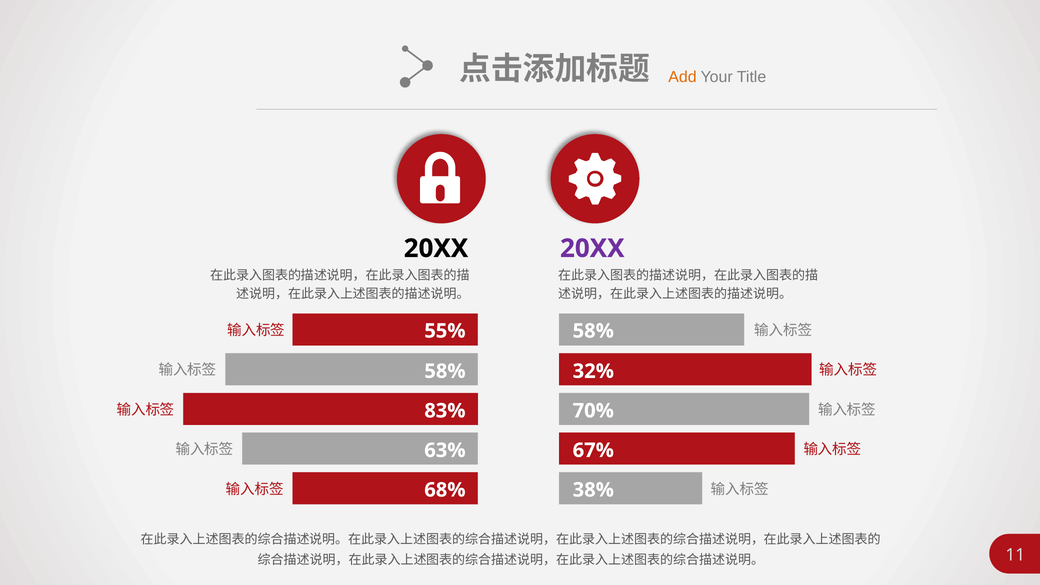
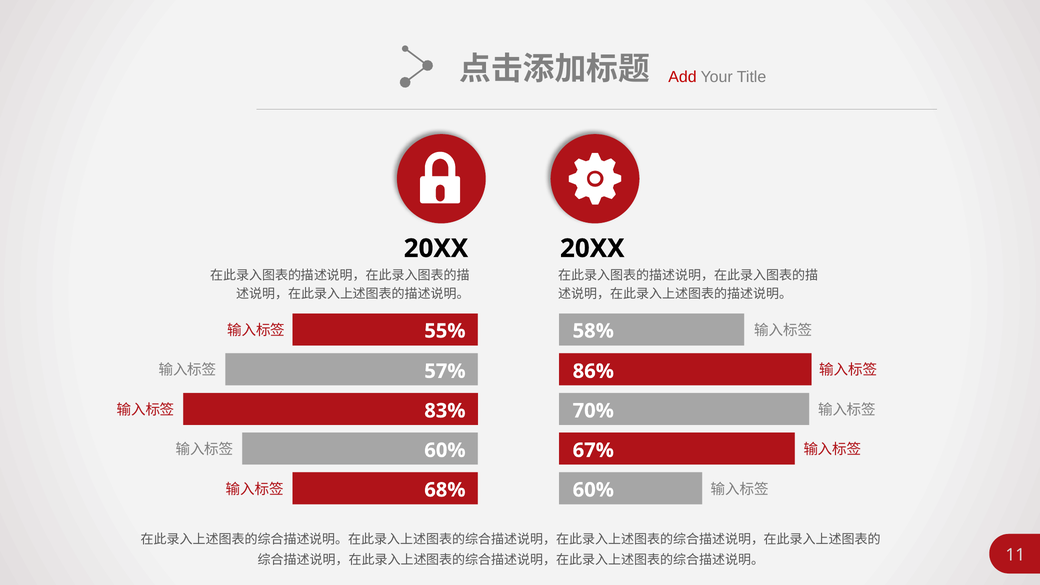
Add colour: orange -> red
20XX at (592, 248) colour: purple -> black
58% at (445, 371): 58% -> 57%
32%: 32% -> 86%
63% at (445, 450): 63% -> 60%
38% at (593, 490): 38% -> 60%
